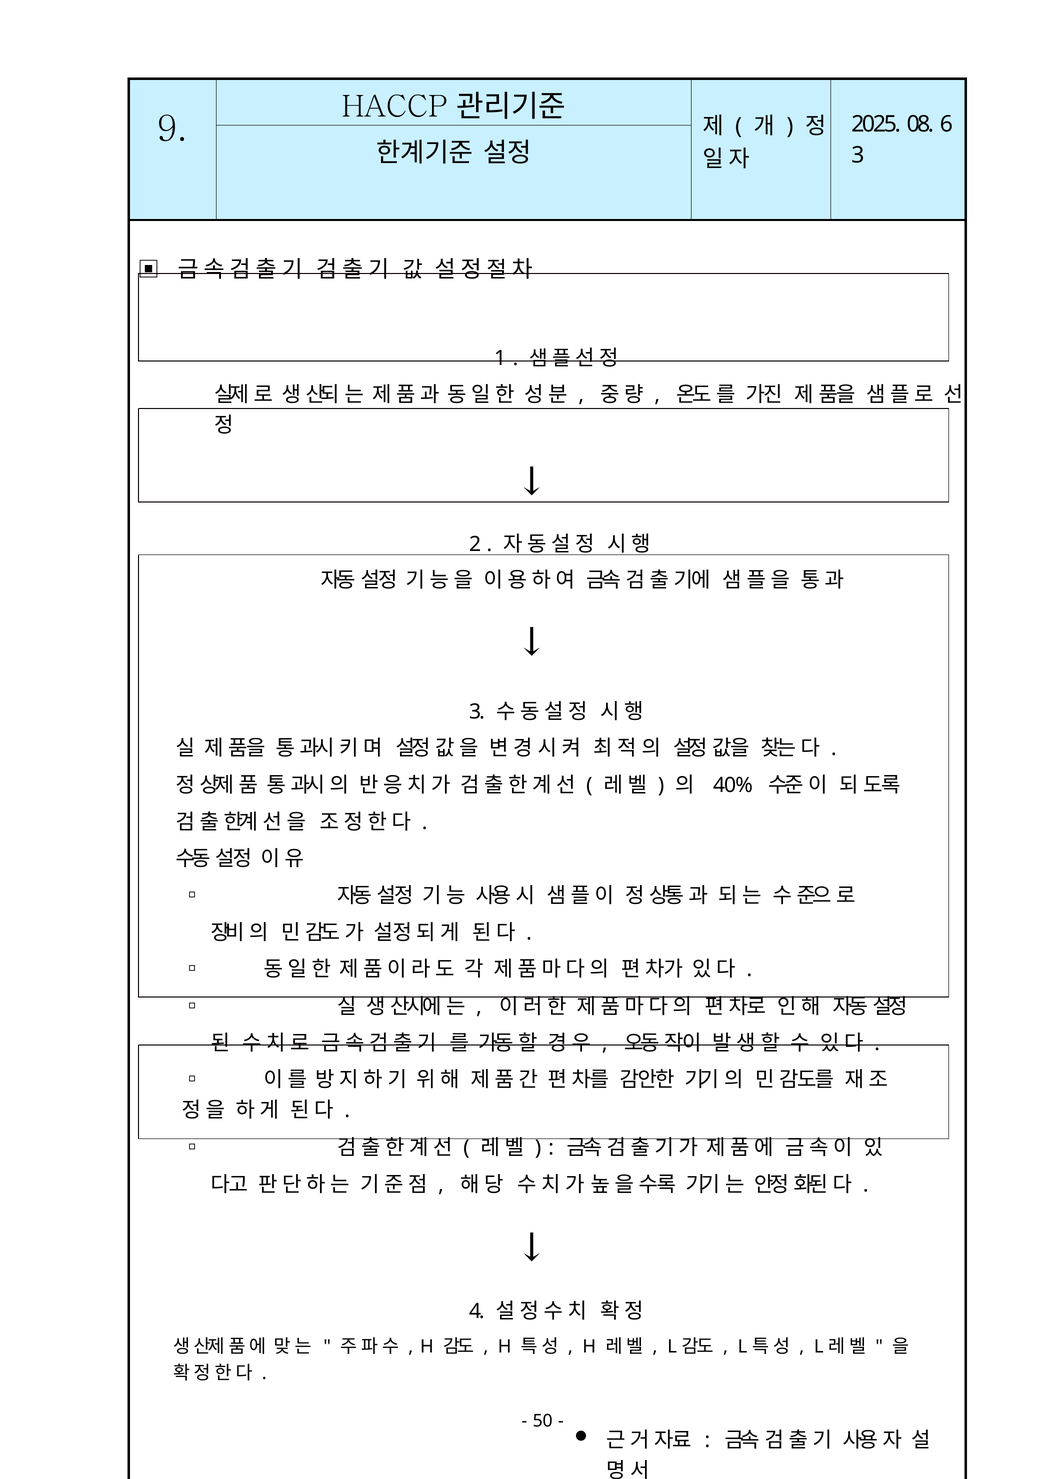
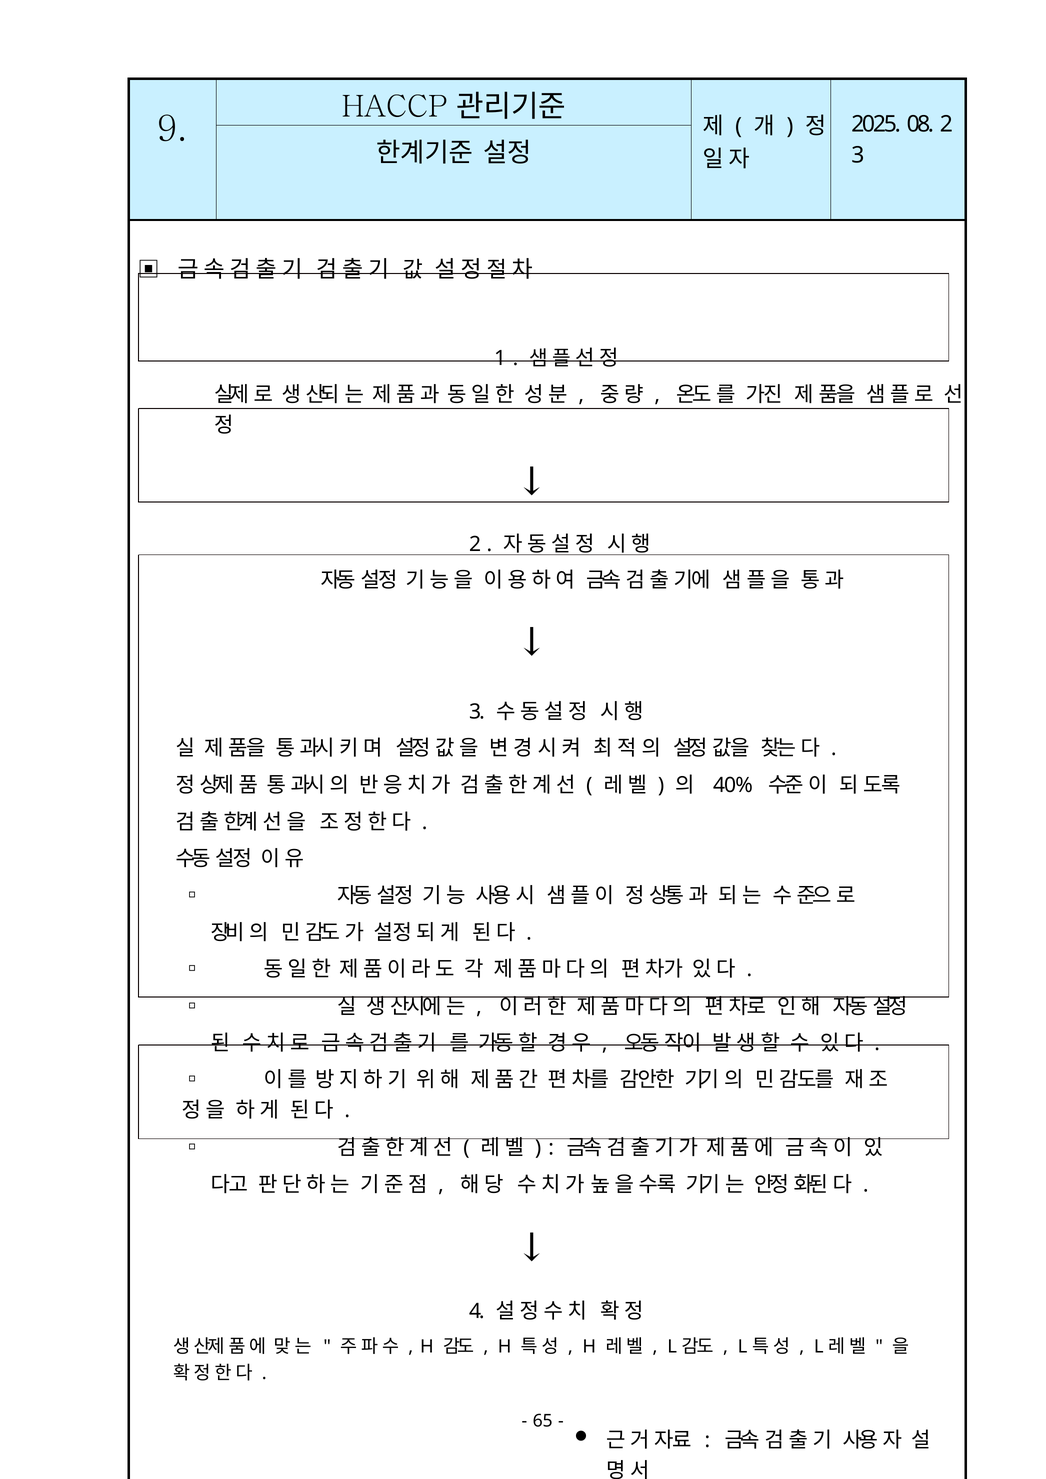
08 6: 6 -> 2
50: 50 -> 65
